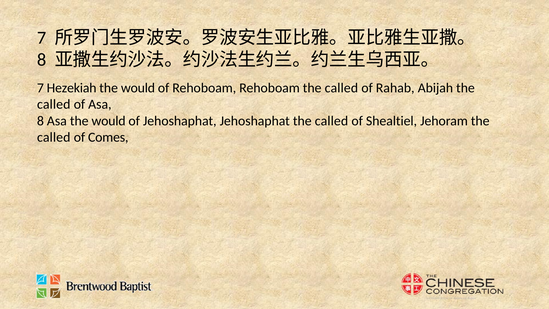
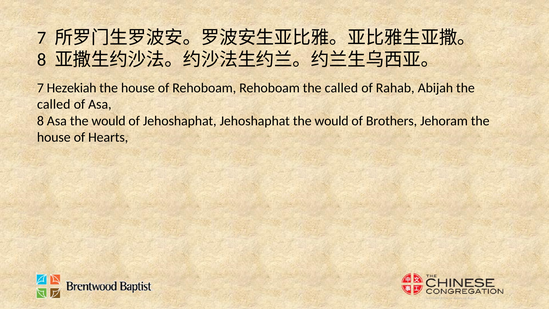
would at (138, 88): would -> house
Jehoshaphat the called: called -> would
Shealtiel: Shealtiel -> Brothers
called at (54, 137): called -> house
Comes: Comes -> Hearts
